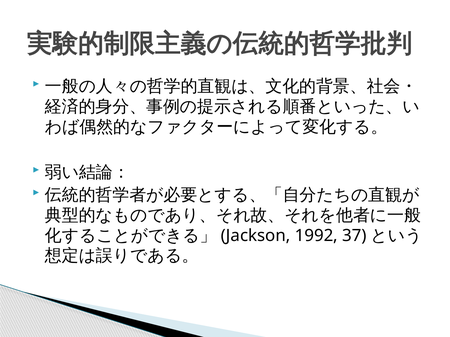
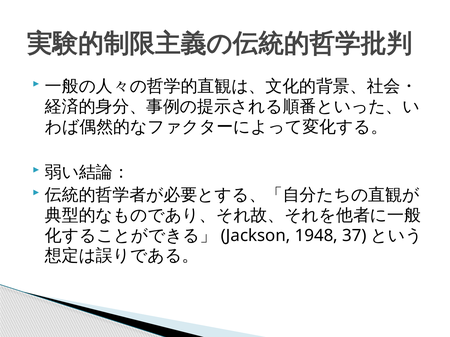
1992: 1992 -> 1948
